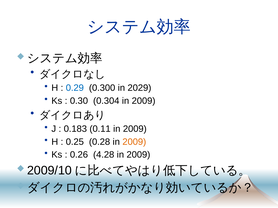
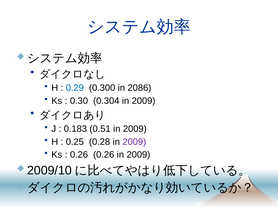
2029: 2029 -> 2086
0.11: 0.11 -> 0.51
2009 at (134, 142) colour: orange -> purple
0.26 4.28: 4.28 -> 0.26
